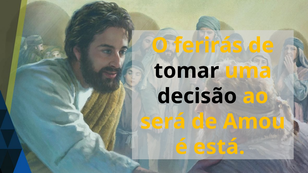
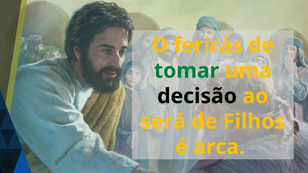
tomar colour: black -> green
Amou: Amou -> Filhos
está: está -> arca
